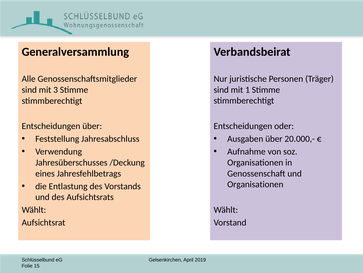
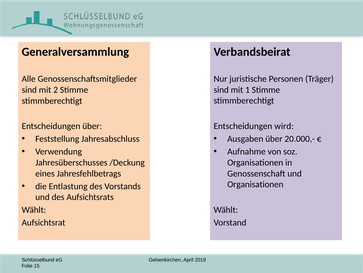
3: 3 -> 2
oder: oder -> wird
